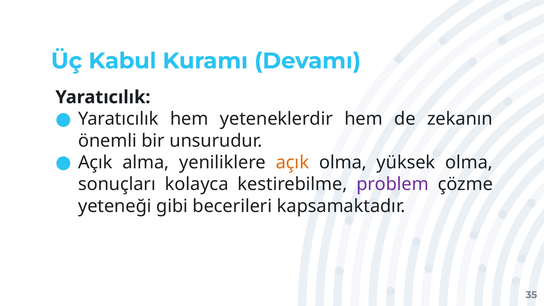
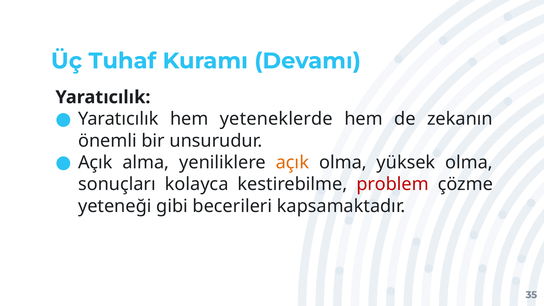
Kabul: Kabul -> Tuhaf
yeteneklerdir: yeteneklerdir -> yeteneklerde
problem colour: purple -> red
